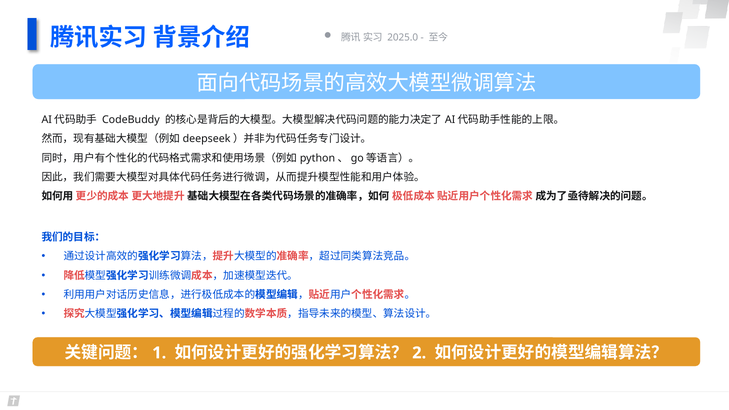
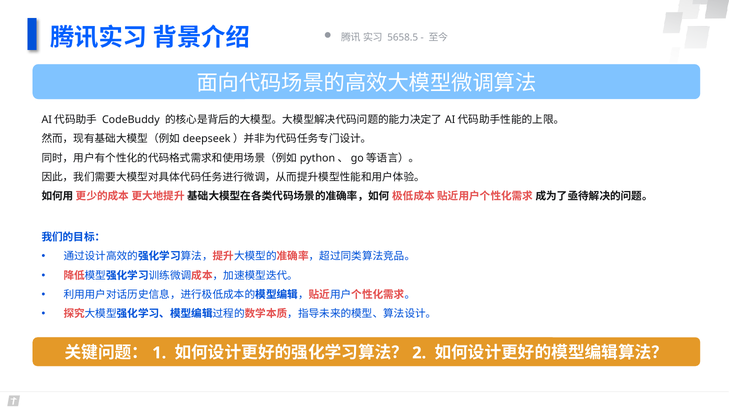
2025.0: 2025.0 -> 5658.5
